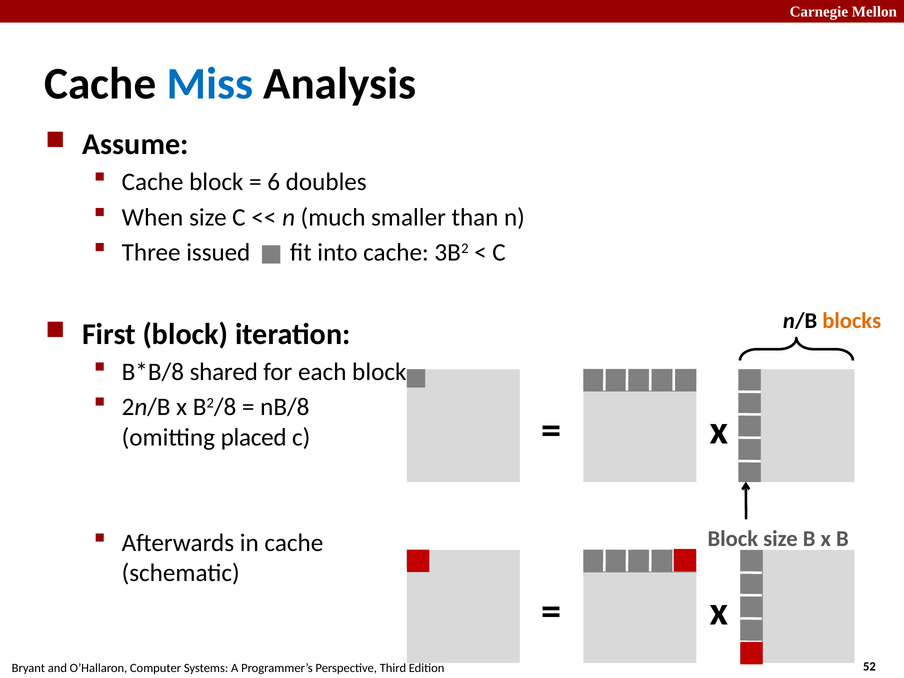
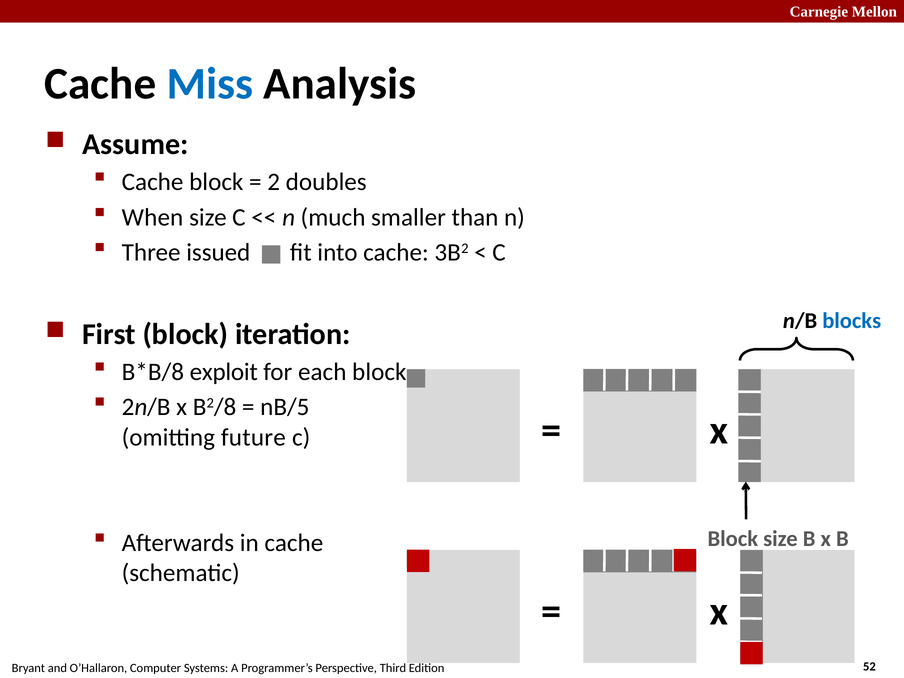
6: 6 -> 2
blocks colour: orange -> blue
shared: shared -> exploit
nB/8: nB/8 -> nB/5
placed: placed -> future
